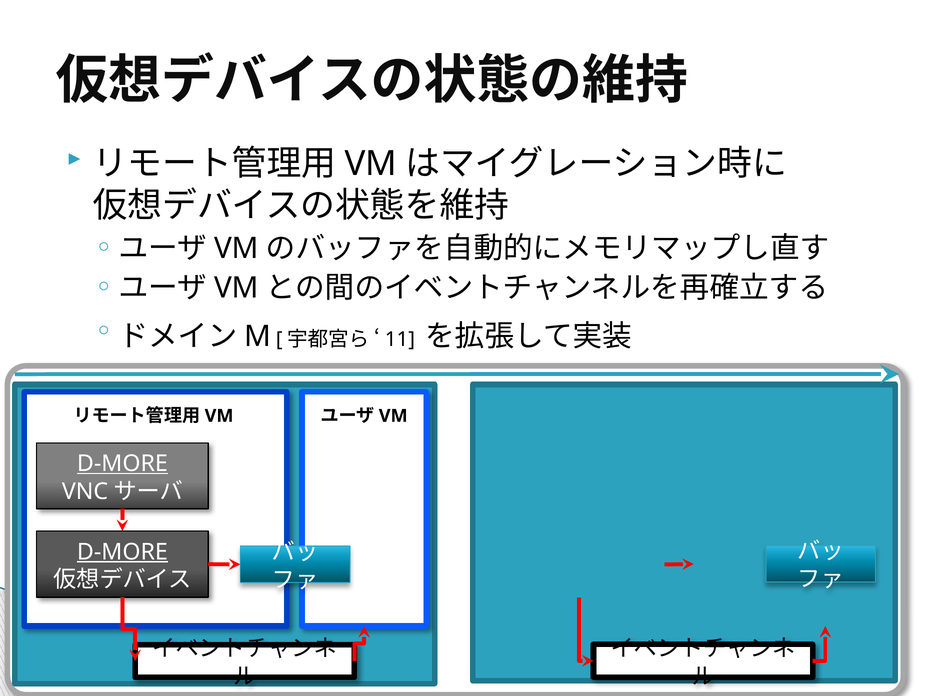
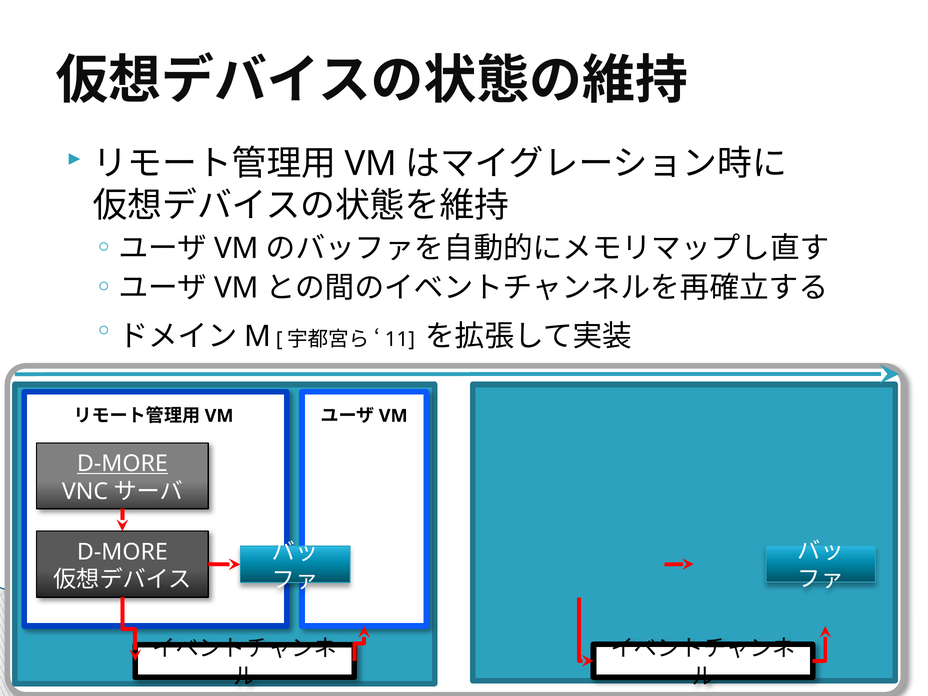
D-MORE at (122, 552) underline: present -> none
